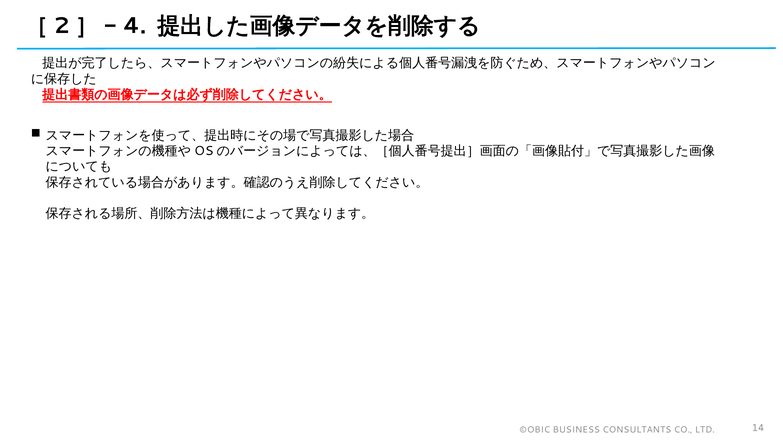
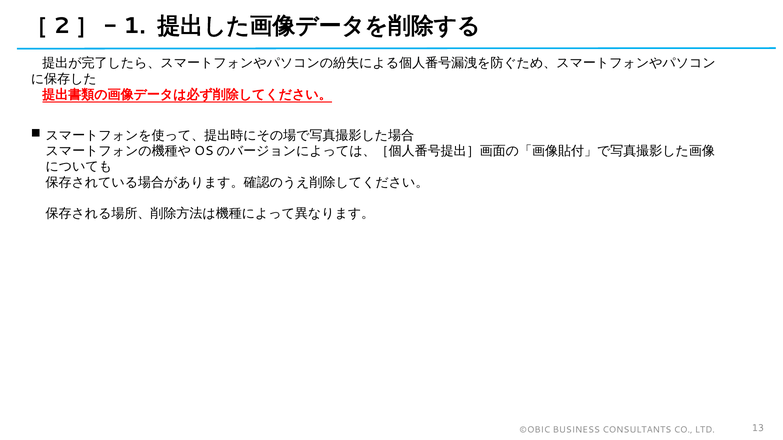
4: 4 -> 1
14: 14 -> 13
